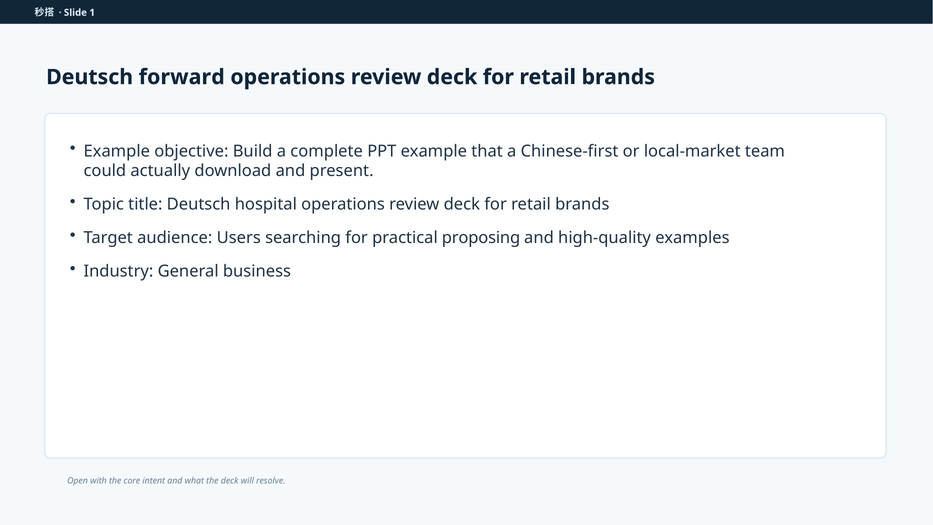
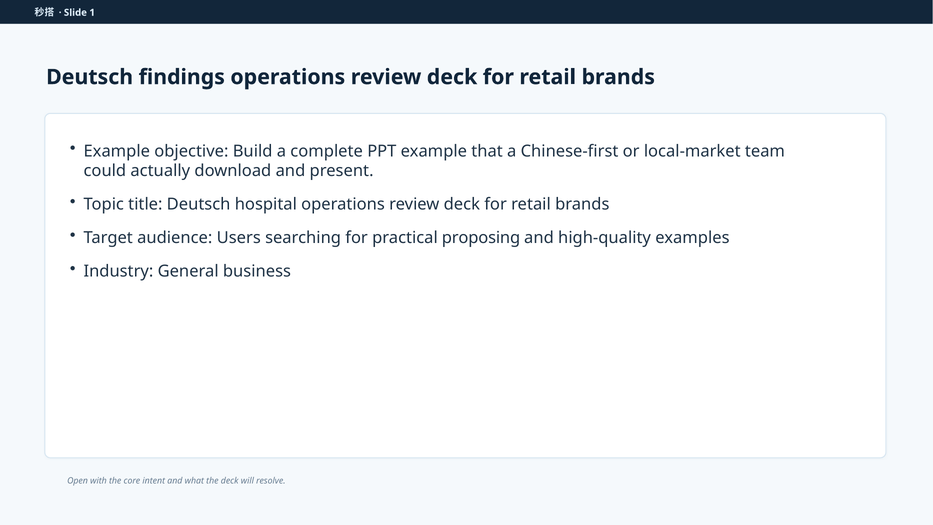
forward: forward -> findings
